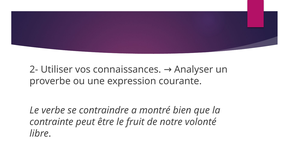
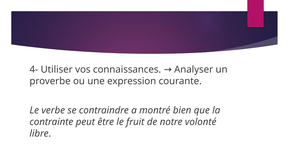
2-: 2- -> 4-
